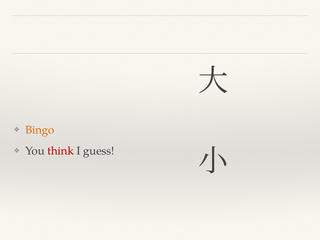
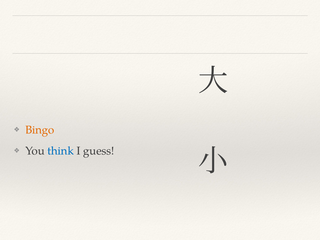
think colour: red -> blue
